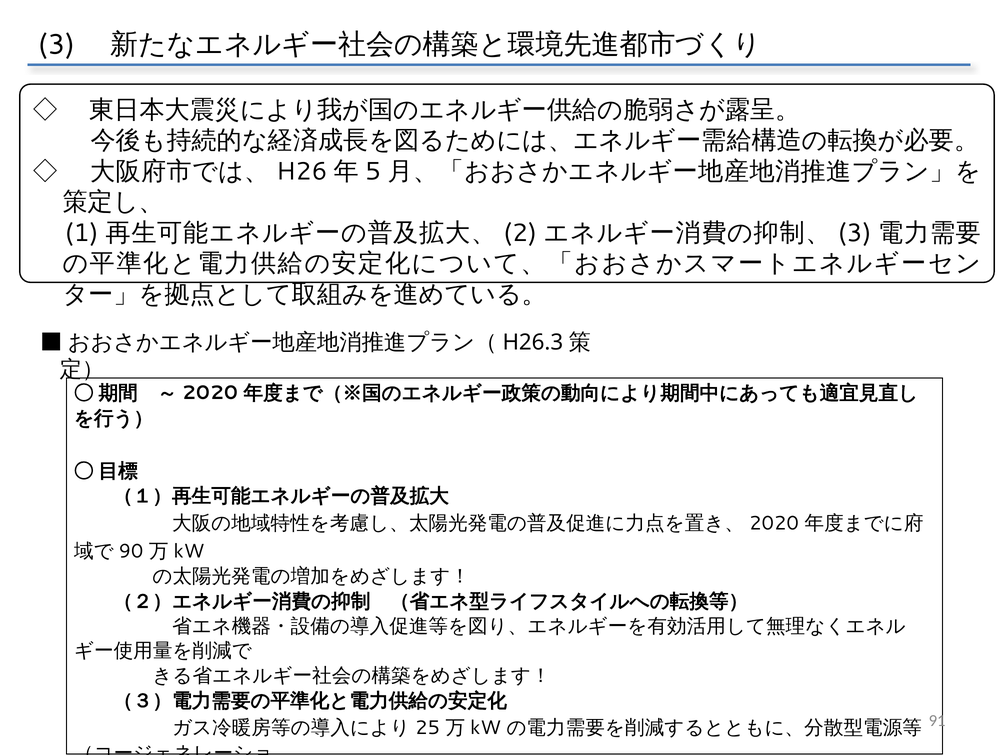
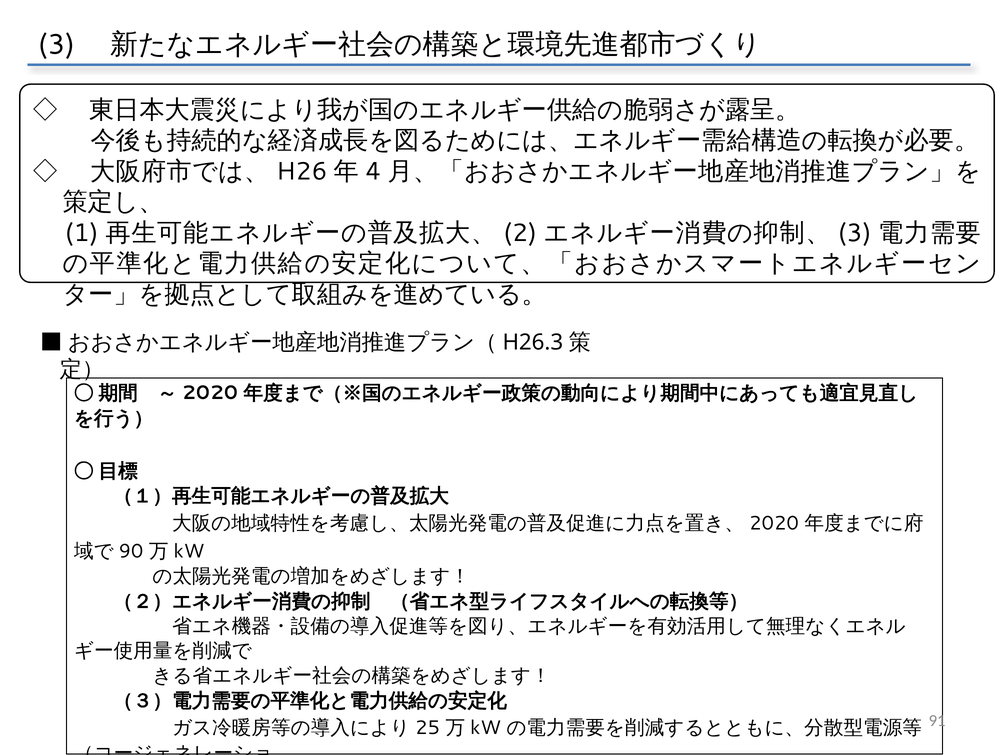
5: 5 -> 4
